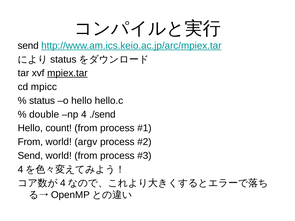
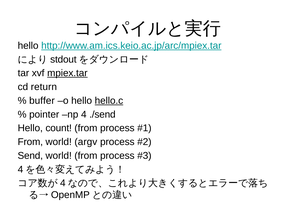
send at (28, 46): send -> hello
status at (63, 59): status -> stdout
mpicc: mpicc -> return
status at (42, 101): status -> buffer
hello.c underline: none -> present
double: double -> pointer
